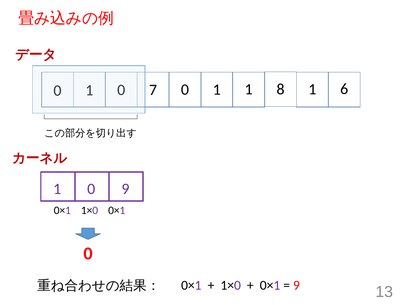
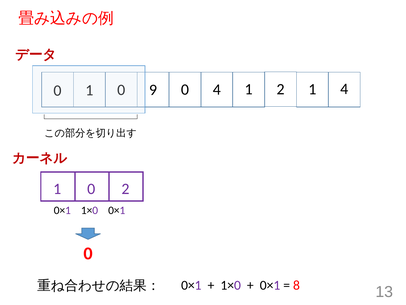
7: 7 -> 9
1 at (217, 89): 1 -> 4
1 8: 8 -> 2
1 6: 6 -> 4
0 9: 9 -> 2
9 at (296, 285): 9 -> 8
